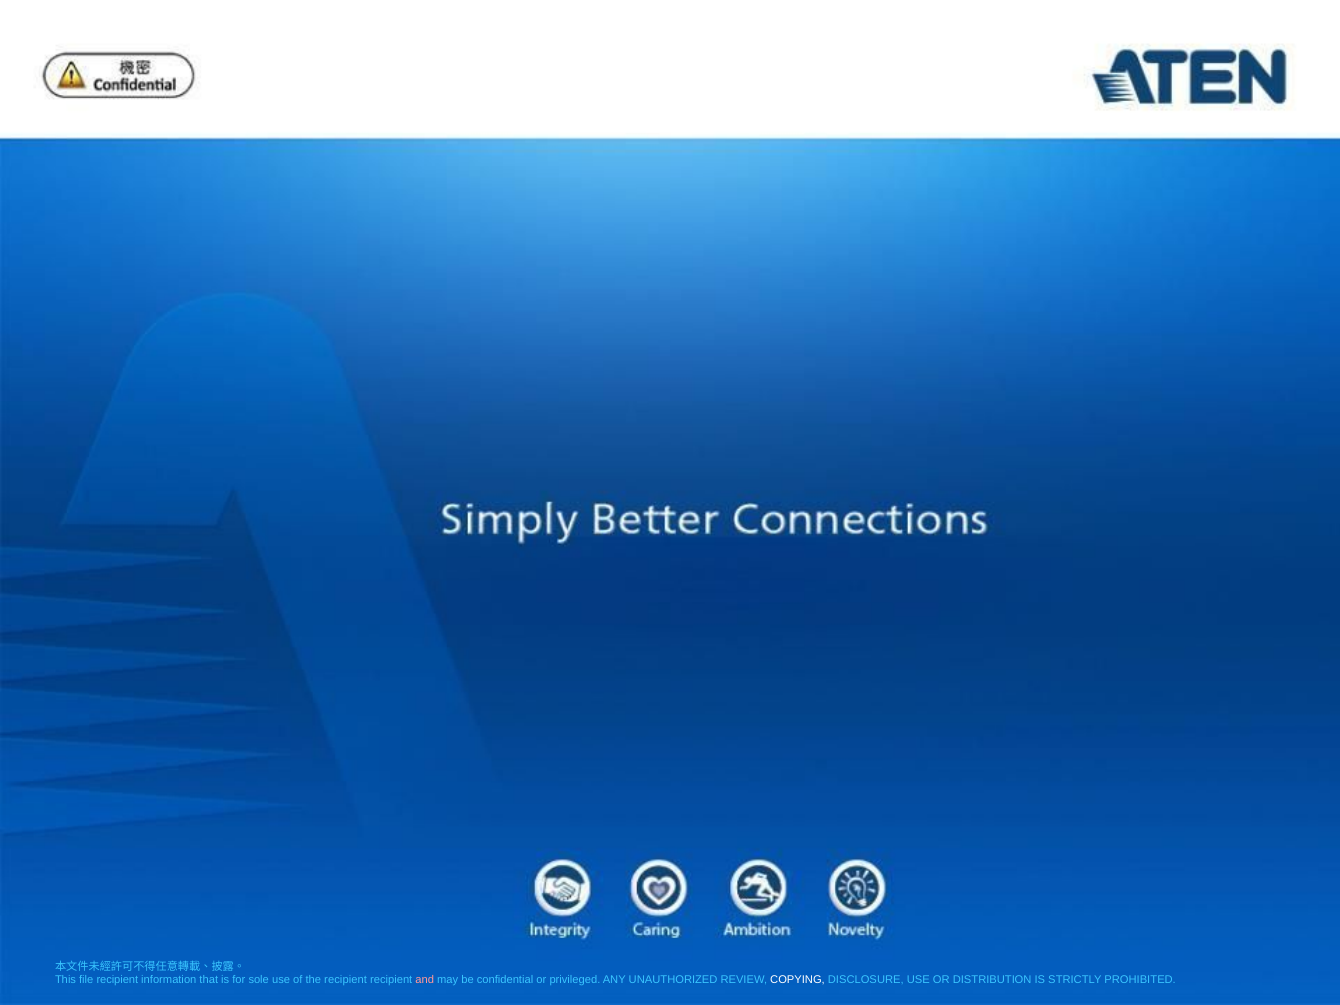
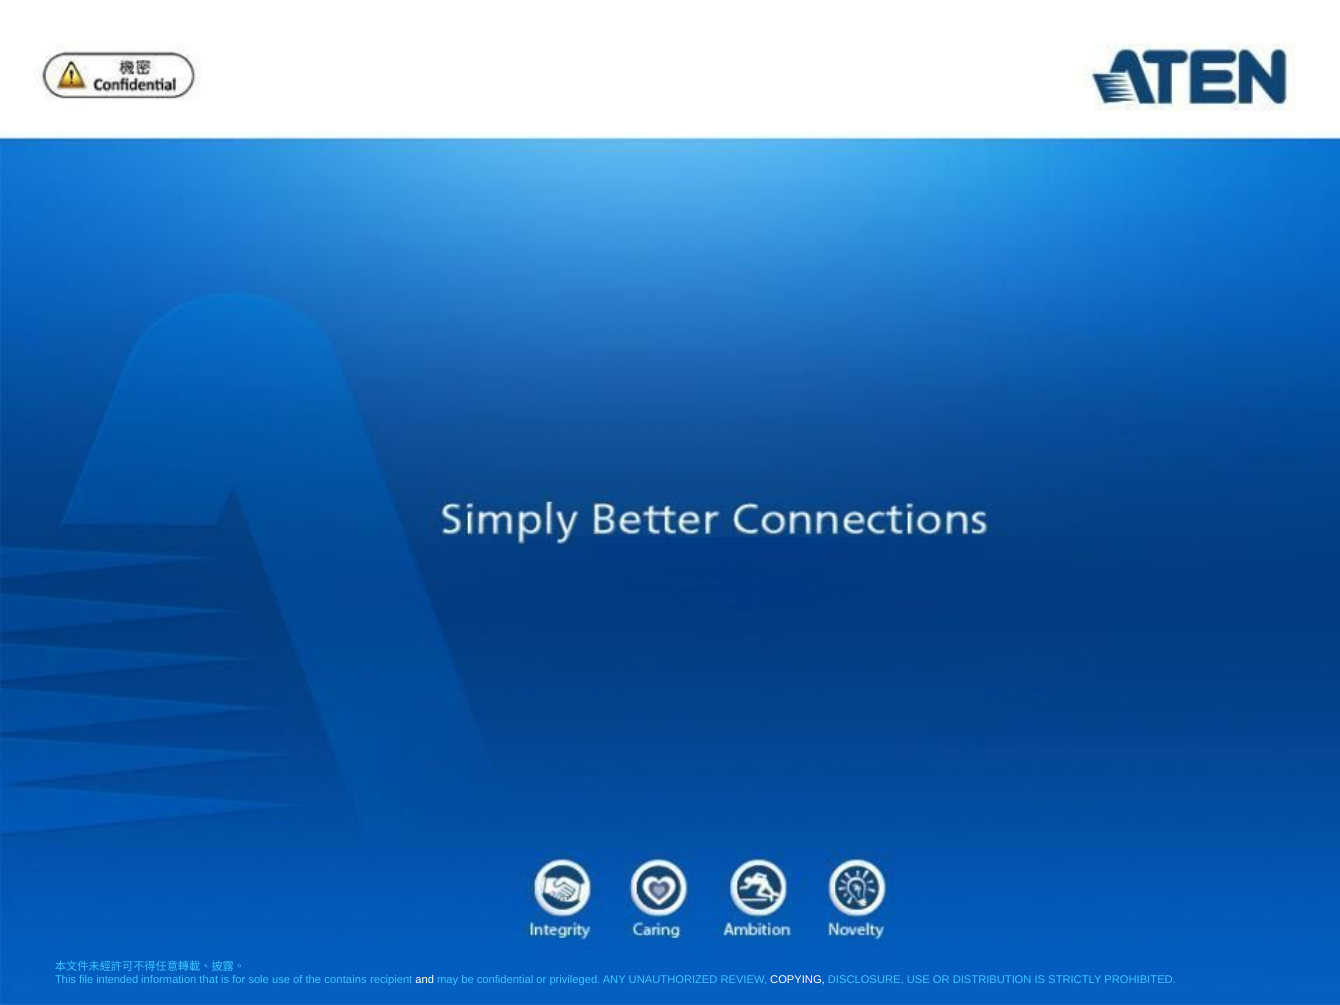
file recipient: recipient -> intended
the recipient: recipient -> contains
and colour: pink -> white
